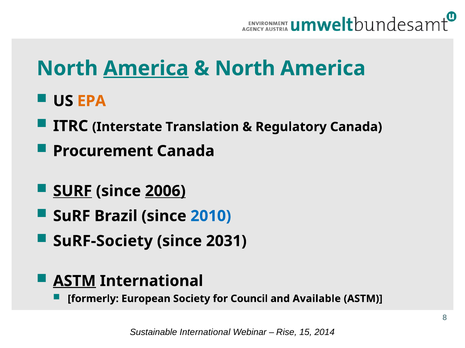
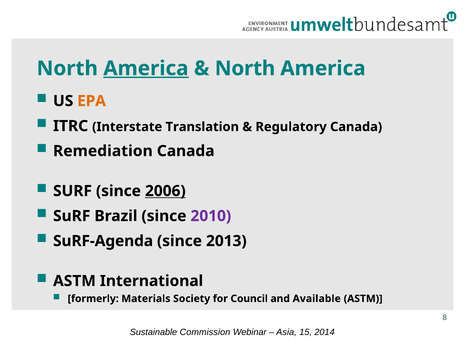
Procurement: Procurement -> Remediation
SURF at (73, 191) underline: present -> none
2010 colour: blue -> purple
SuRF-Society: SuRF-Society -> SuRF-Agenda
2031: 2031 -> 2013
ASTM at (74, 282) underline: present -> none
European: European -> Materials
Sustainable International: International -> Commission
Rise: Rise -> Asia
